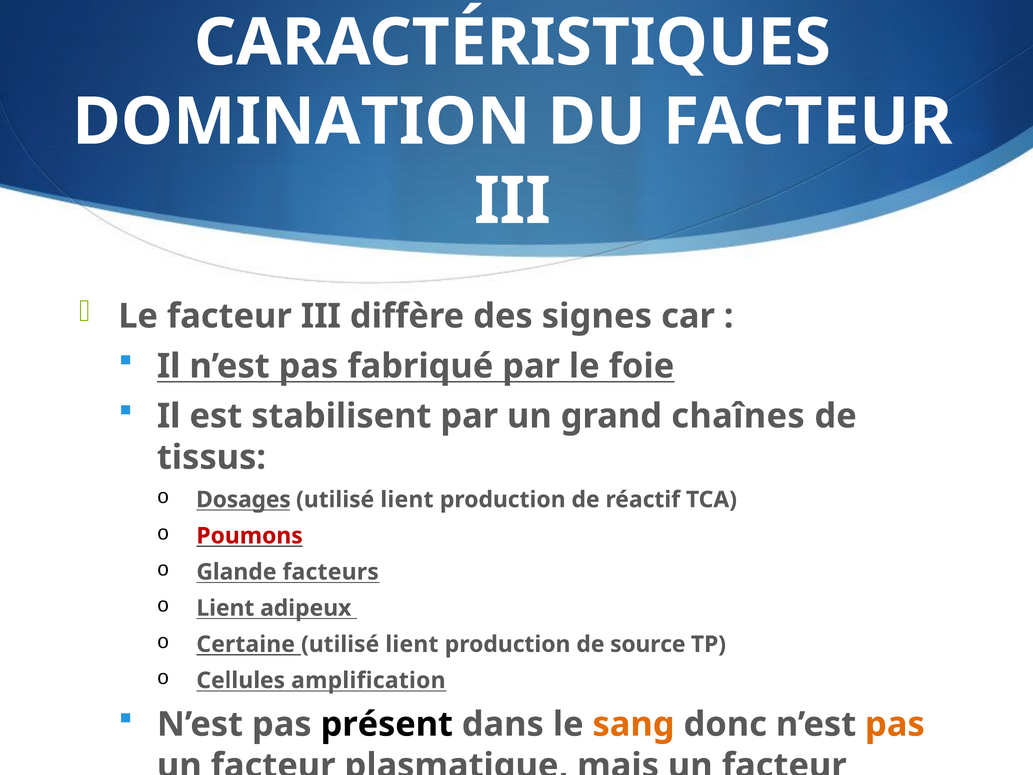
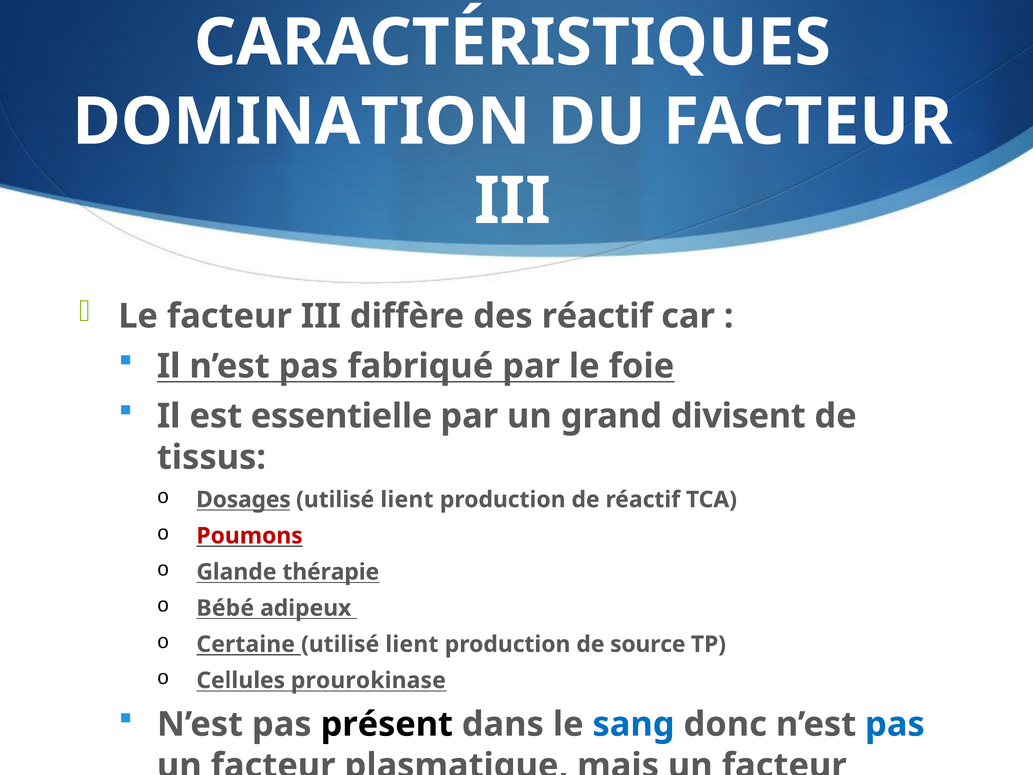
des signes: signes -> réactif
stabilisent: stabilisent -> essentielle
chaînes: chaînes -> divisent
facteurs: facteurs -> thérapie
Lient at (225, 608): Lient -> Bébé
amplification: amplification -> prourokinase
sang colour: orange -> blue
pas at (895, 724) colour: orange -> blue
